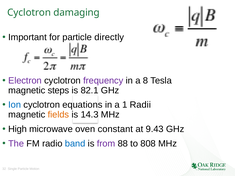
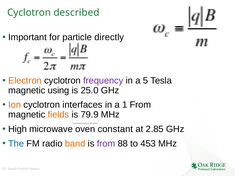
damaging: damaging -> described
Electron colour: purple -> orange
8: 8 -> 5
steps: steps -> using
82.1: 82.1 -> 25.0
Ion colour: blue -> orange
equations: equations -> interfaces
1 Radii: Radii -> From
14.3: 14.3 -> 79.9
9.43: 9.43 -> 2.85
The colour: purple -> blue
band colour: blue -> orange
808: 808 -> 453
